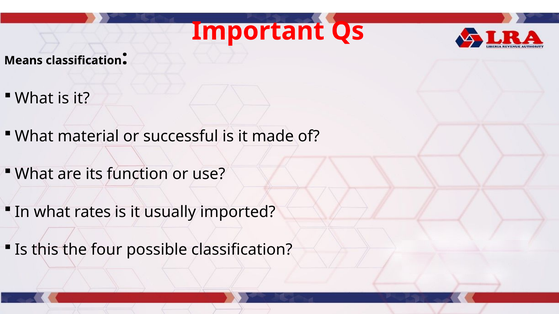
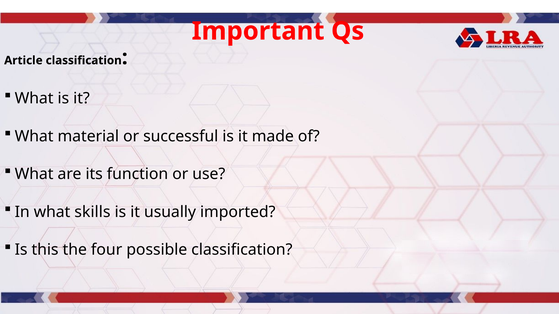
Means: Means -> Article
rates: rates -> skills
